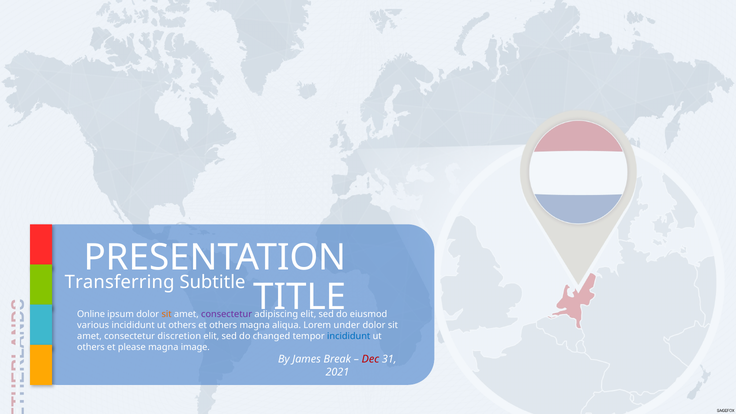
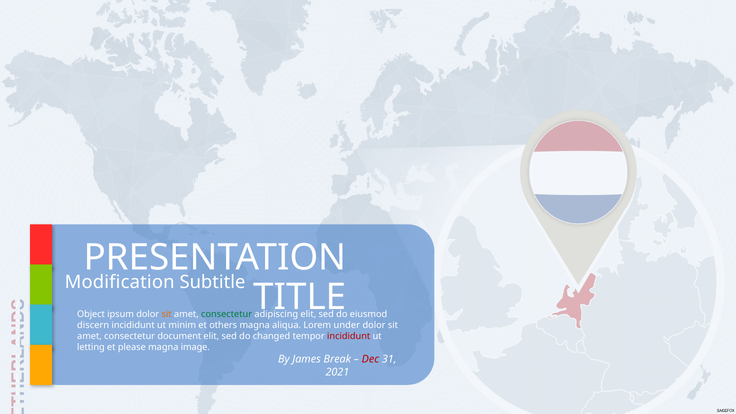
Transferring: Transferring -> Modification
Online: Online -> Object
consectetur at (227, 314) colour: purple -> green
various: various -> discern
others at (182, 325): others -> minim
discretion: discretion -> document
incididunt at (349, 336) colour: blue -> red
others at (91, 347): others -> letting
